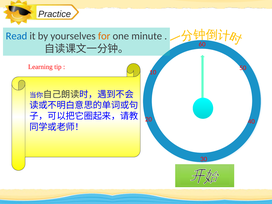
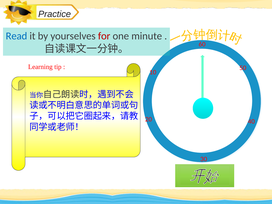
for colour: orange -> red
